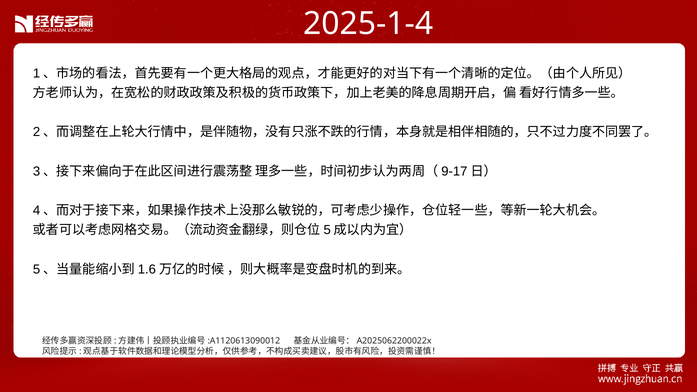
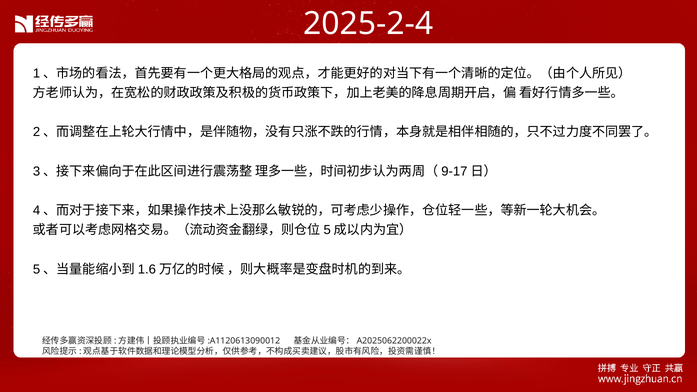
2025-1-4: 2025-1-4 -> 2025-2-4
